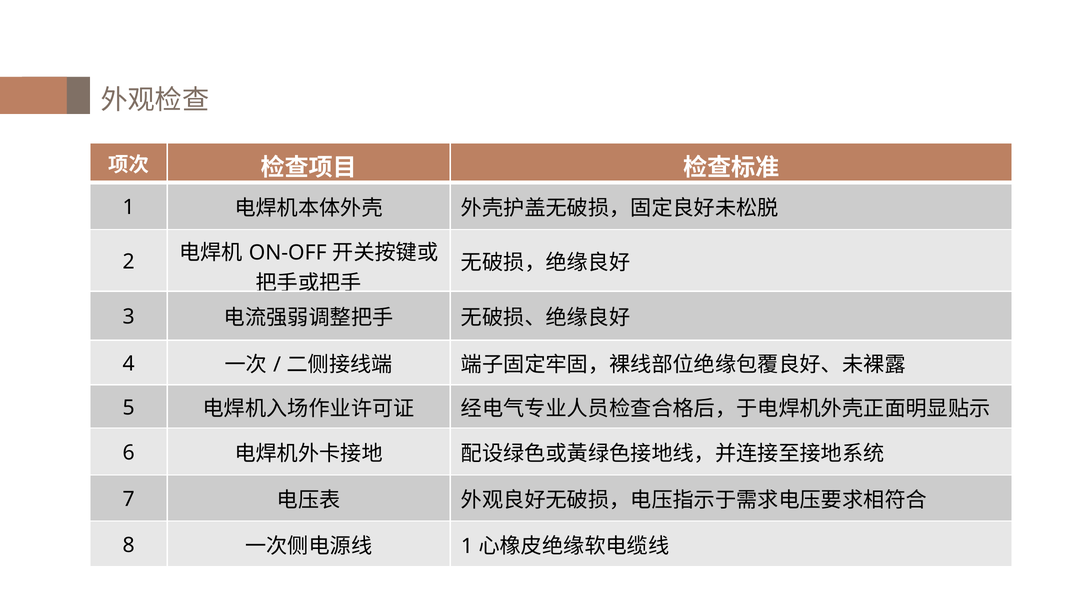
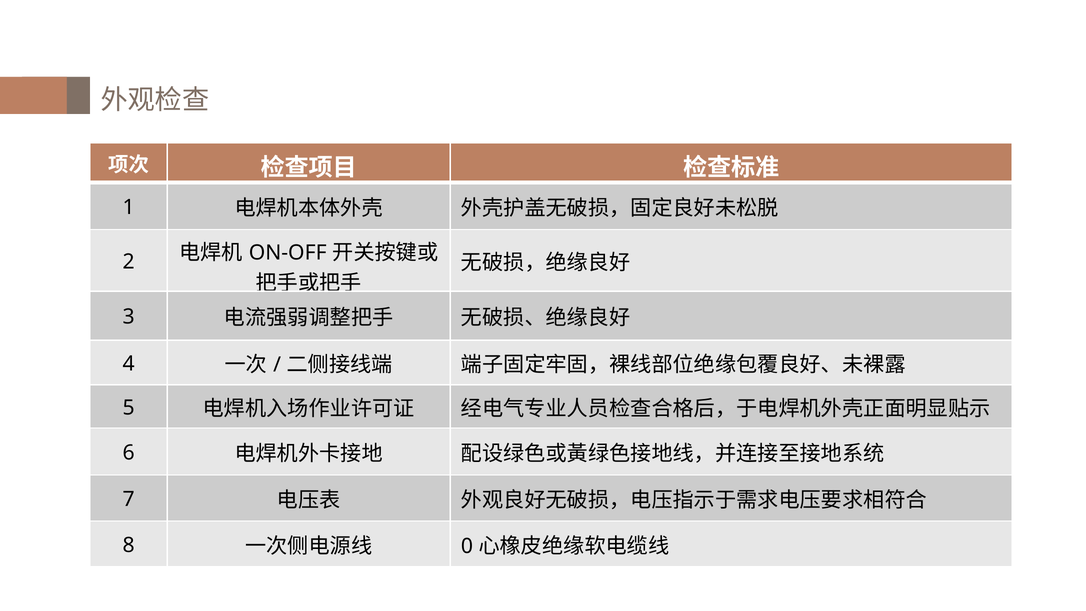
1 at (467, 546): 1 -> 0
